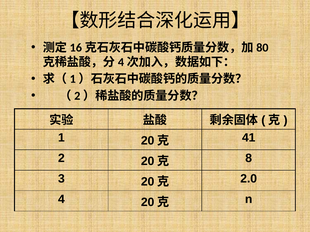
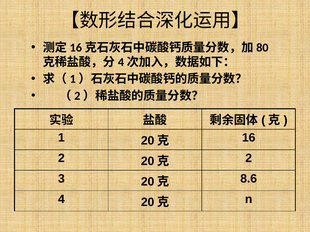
41: 41 -> 16
8 at (249, 159): 8 -> 2
2.0: 2.0 -> 8.6
